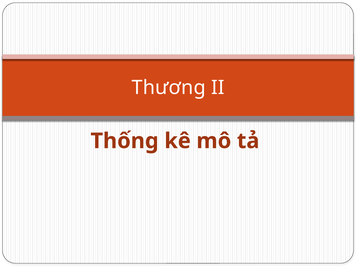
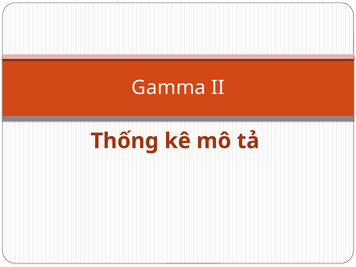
Thương: Thương -> Gamma
